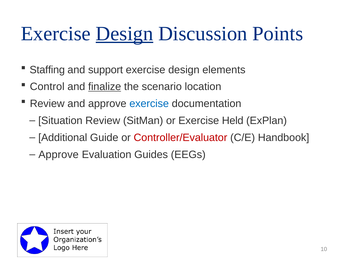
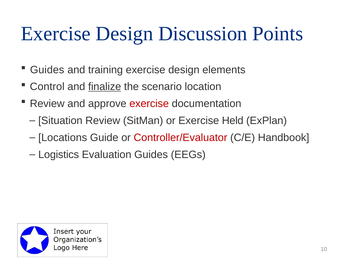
Design at (124, 34) underline: present -> none
Staffing at (47, 70): Staffing -> Guides
support: support -> training
exercise at (149, 104) colour: blue -> red
Additional: Additional -> Locations
Approve at (59, 155): Approve -> Logistics
